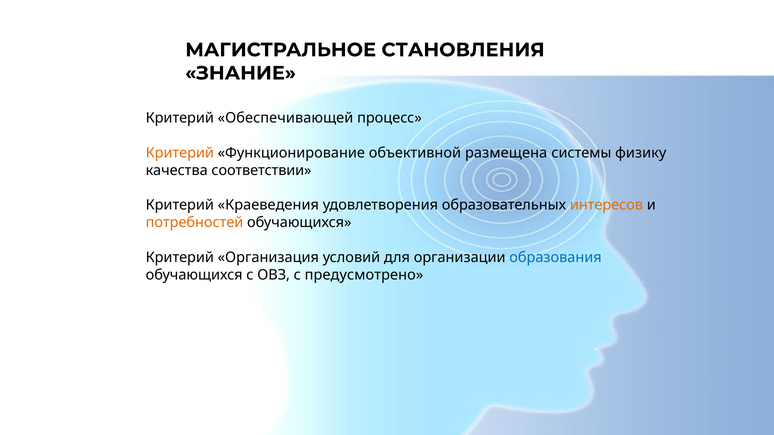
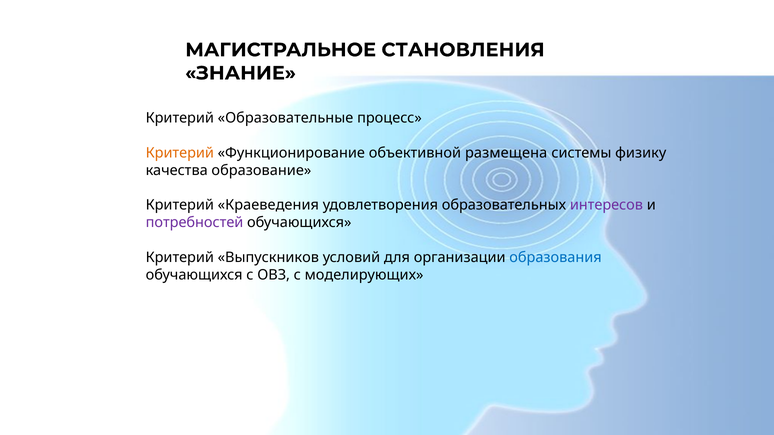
Обеспечивающей: Обеспечивающей -> Образовательные
соответствии: соответствии -> образование
интересов colour: orange -> purple
потребностей colour: orange -> purple
Организация: Организация -> Выпускников
предусмотрено: предусмотрено -> моделирующих
